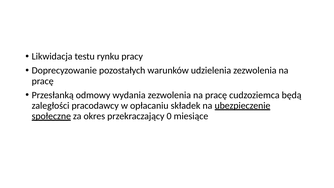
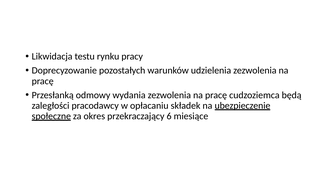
0: 0 -> 6
